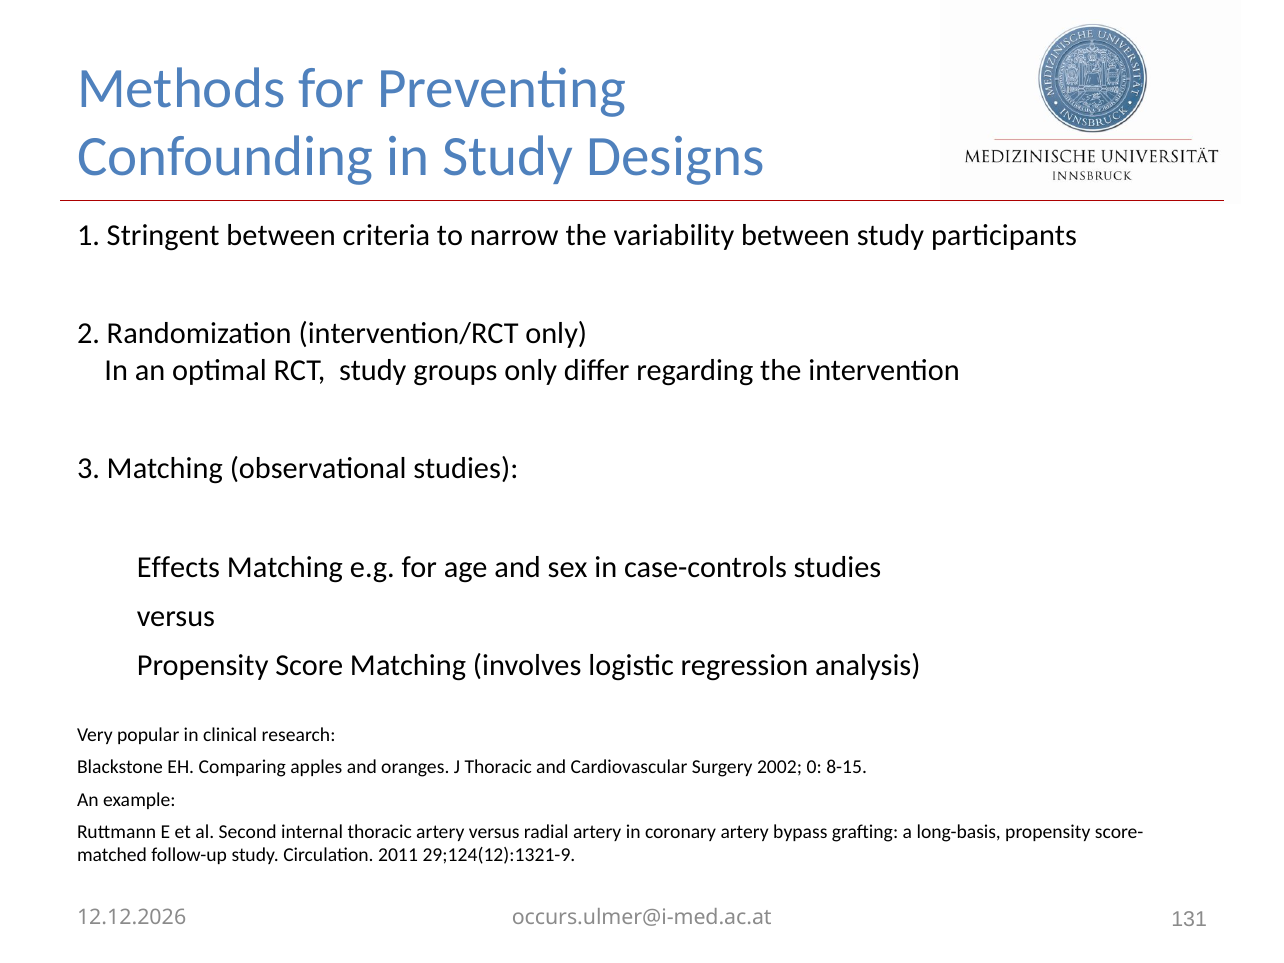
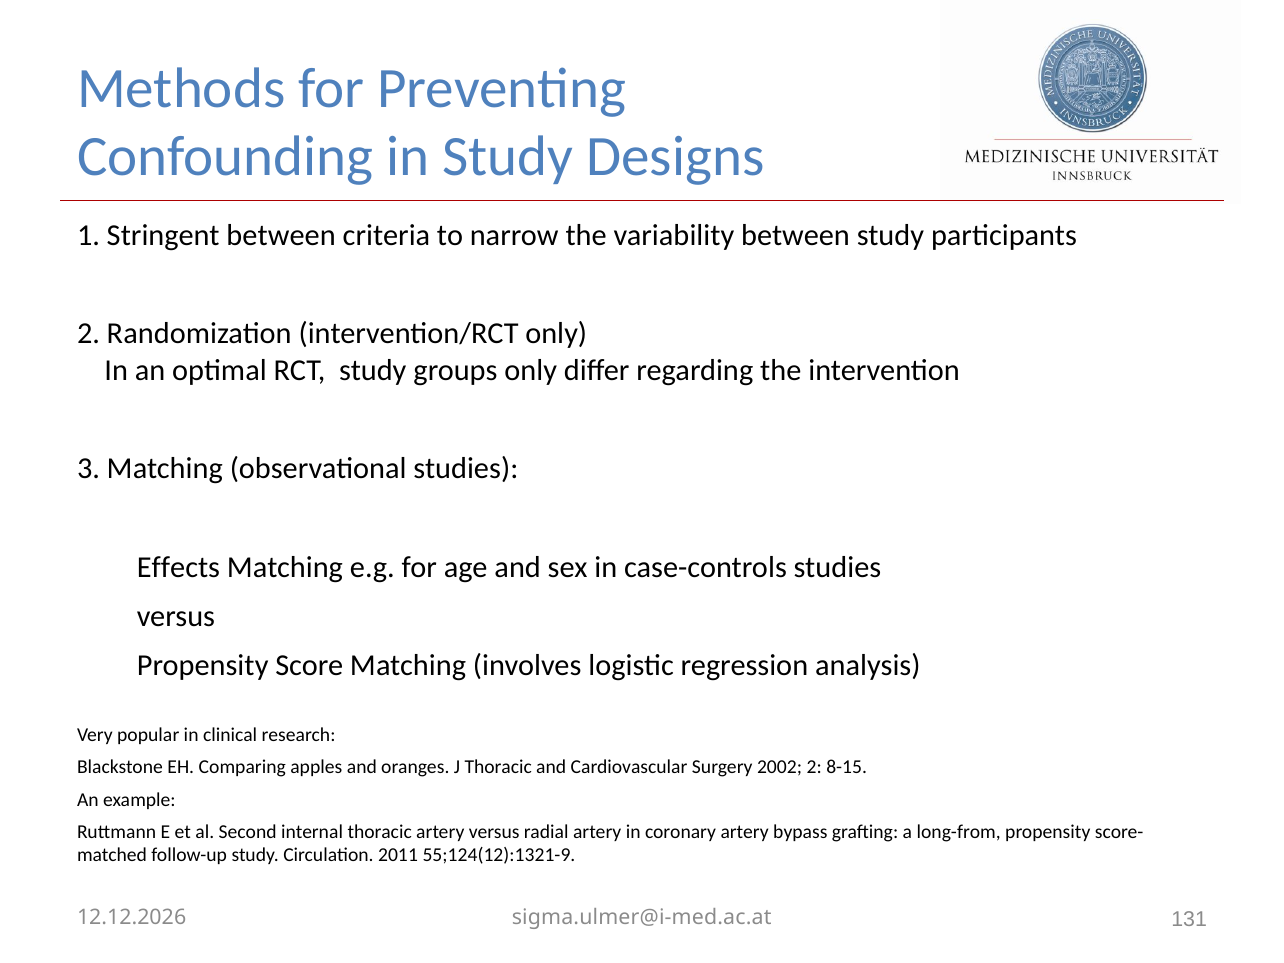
2002 0: 0 -> 2
long-basis: long-basis -> long-from
29;124(12):1321-9: 29;124(12):1321-9 -> 55;124(12):1321-9
occurs.ulmer@i-med.ac.at: occurs.ulmer@i-med.ac.at -> sigma.ulmer@i-med.ac.at
